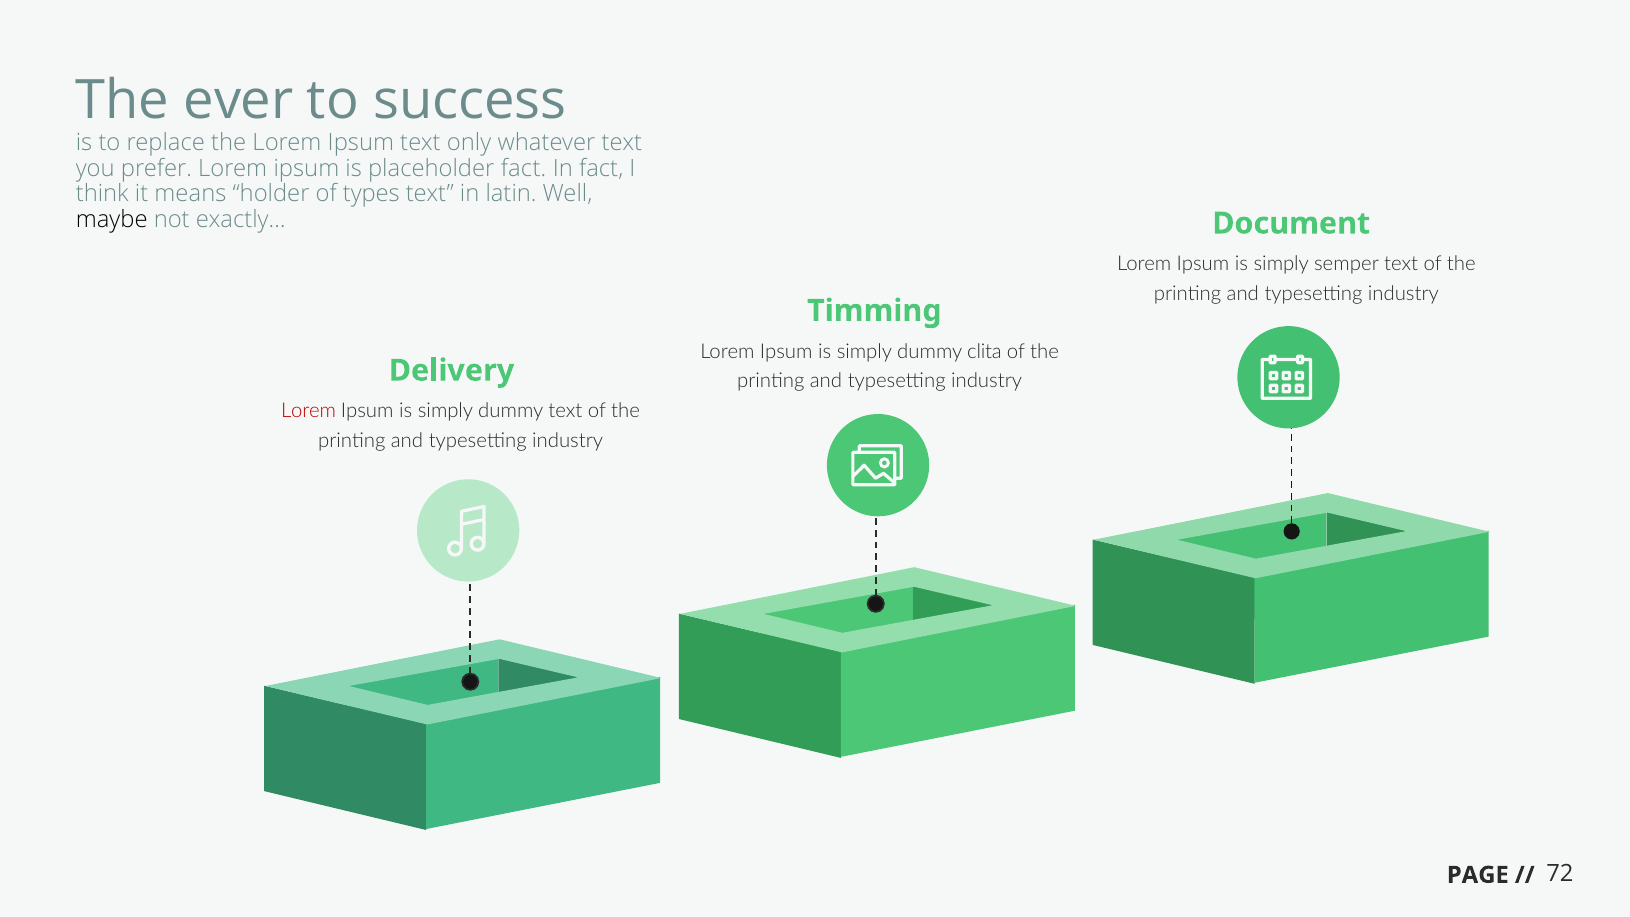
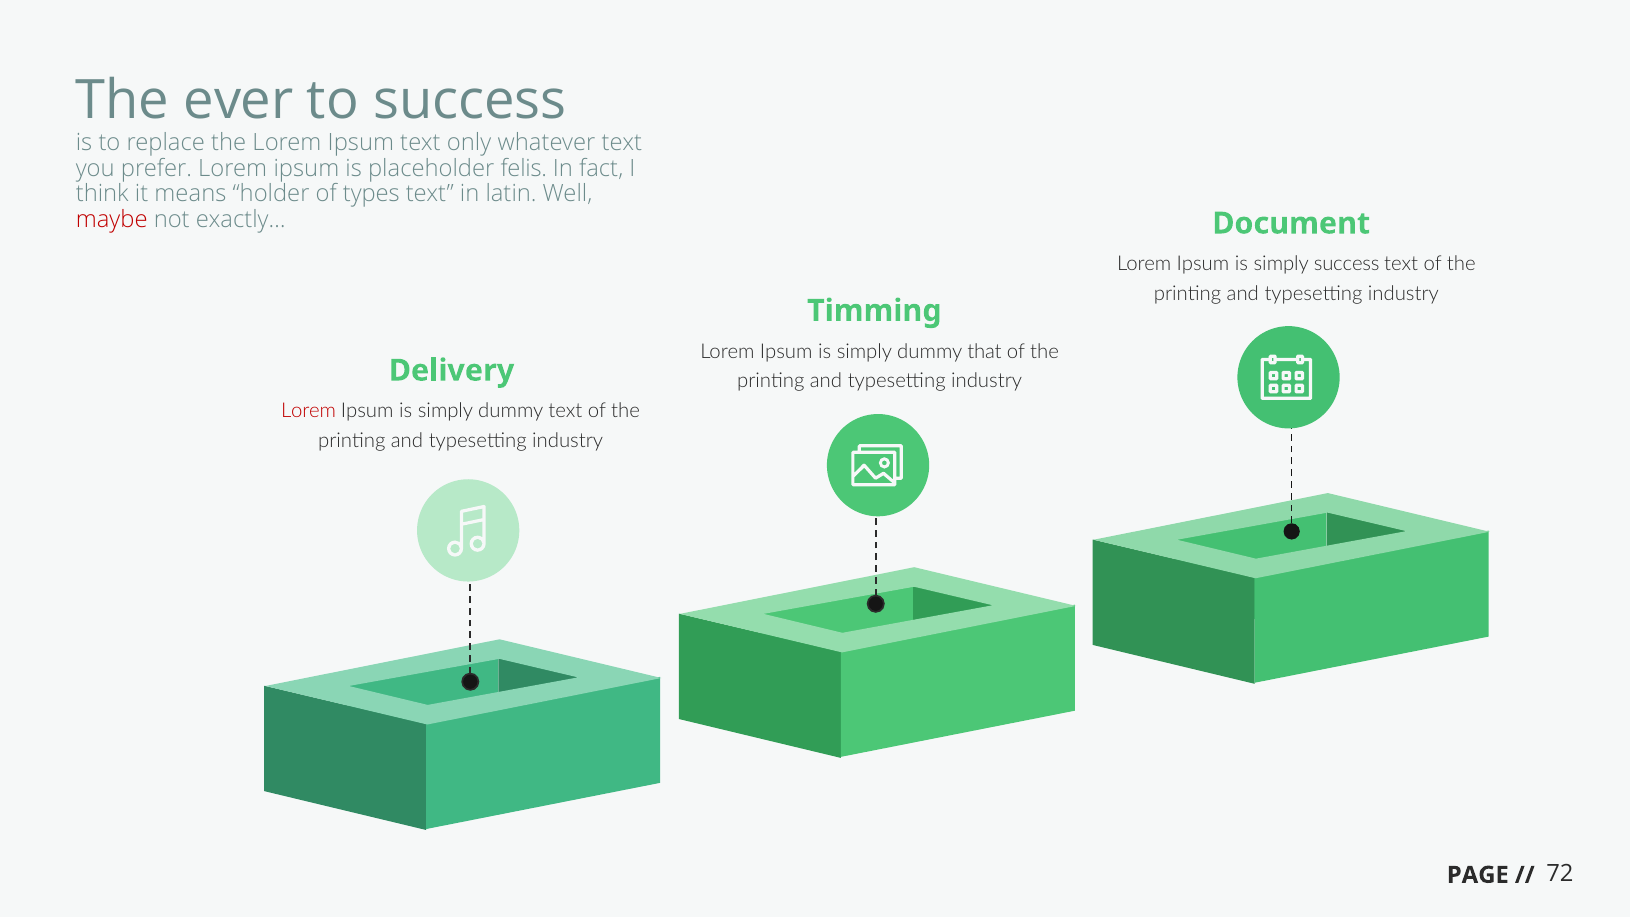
placeholder fact: fact -> felis
maybe colour: black -> red
simply semper: semper -> success
clita: clita -> that
